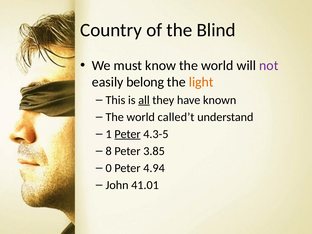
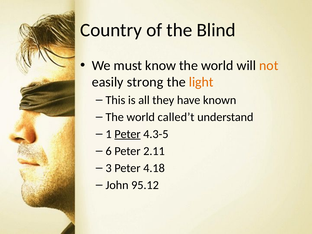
not colour: purple -> orange
belong: belong -> strong
all underline: present -> none
8: 8 -> 6
3.85: 3.85 -> 2.11
0: 0 -> 3
4.94: 4.94 -> 4.18
41.01: 41.01 -> 95.12
